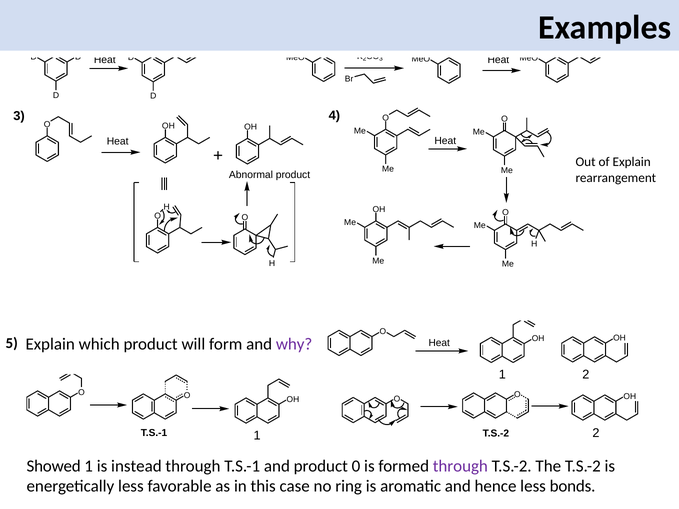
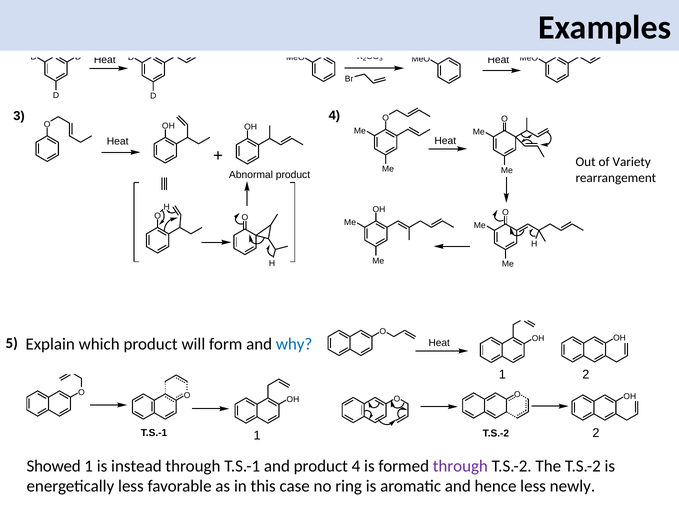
of Explain: Explain -> Variety
why colour: purple -> blue
product 0: 0 -> 4
bonds: bonds -> newly
